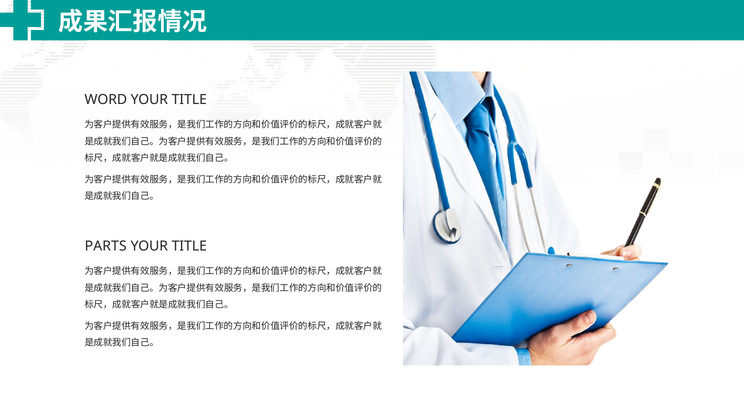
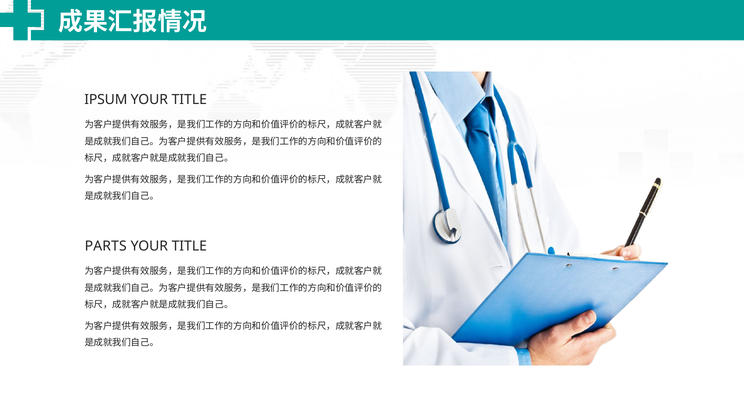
WORD: WORD -> IPSUM
